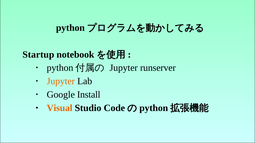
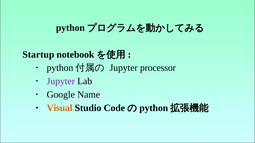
runserver: runserver -> processor
Jupyter at (61, 81) colour: orange -> purple
Install: Install -> Name
